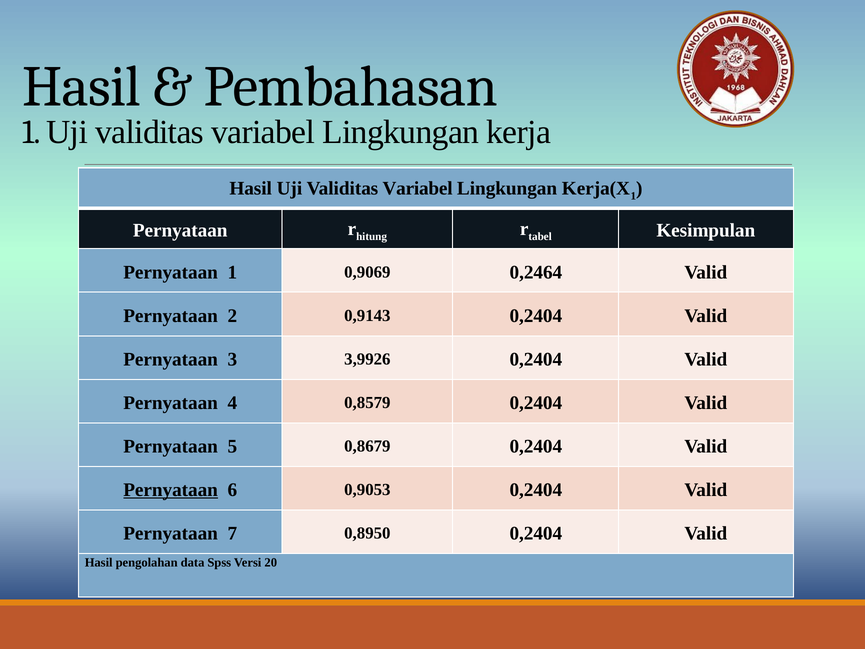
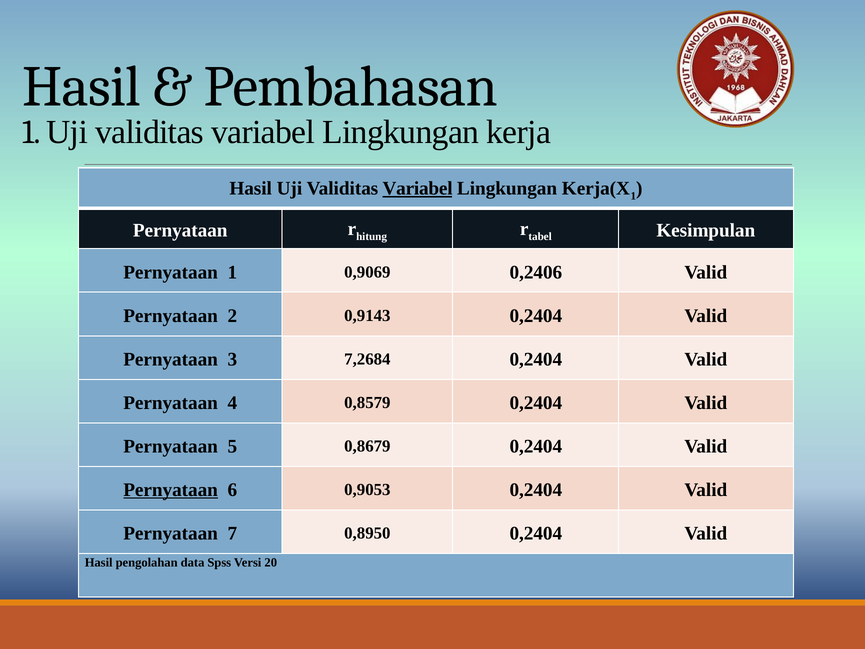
Variabel at (418, 188) underline: none -> present
0,2464: 0,2464 -> 0,2406
3,9926: 3,9926 -> 7,2684
